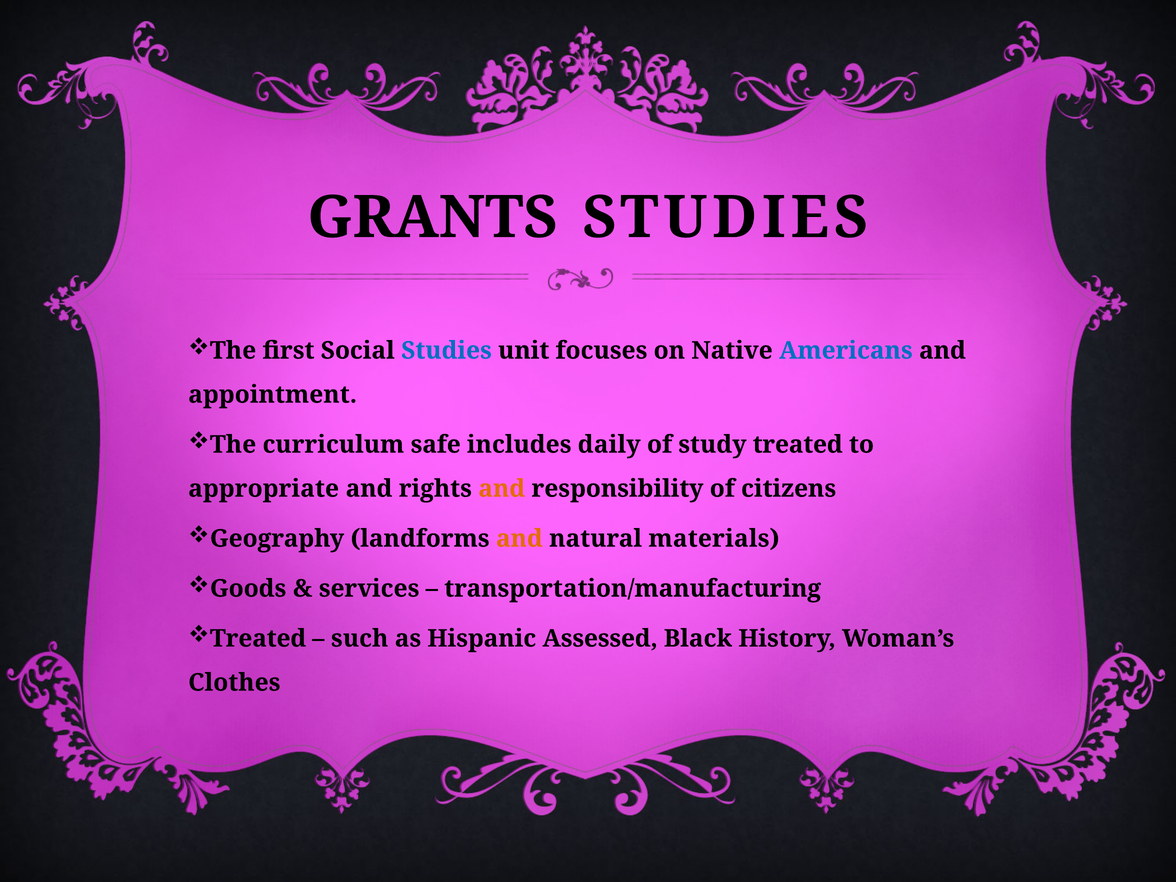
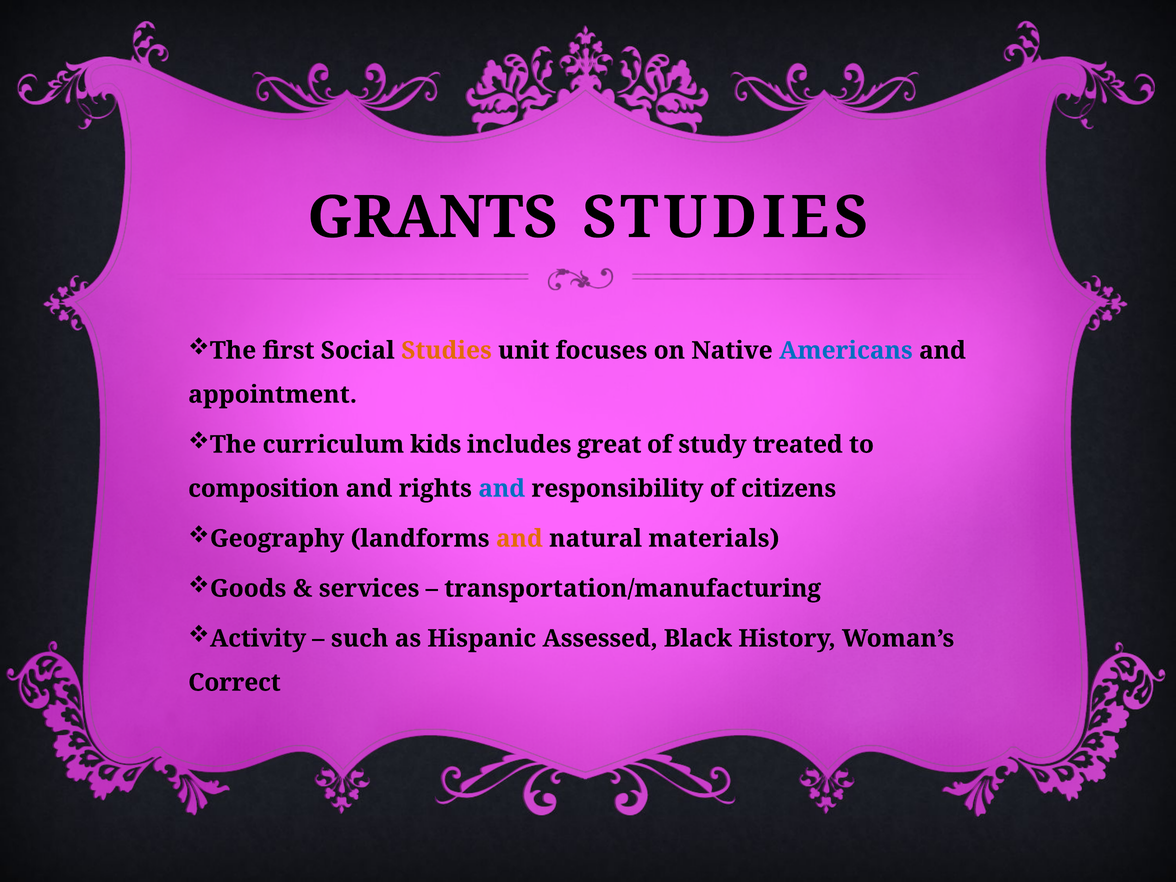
Studies at (446, 351) colour: blue -> orange
safe: safe -> kids
daily: daily -> great
appropriate: appropriate -> composition
and at (502, 489) colour: orange -> blue
Treated at (258, 639): Treated -> Activity
Clothes: Clothes -> Correct
